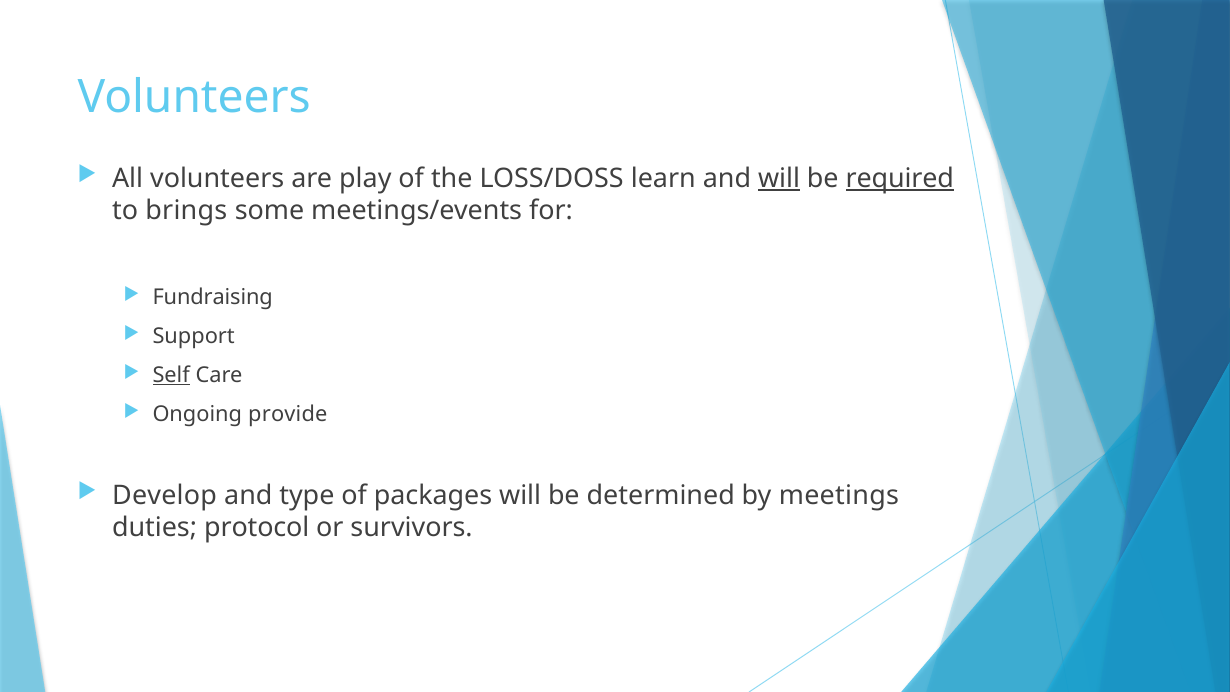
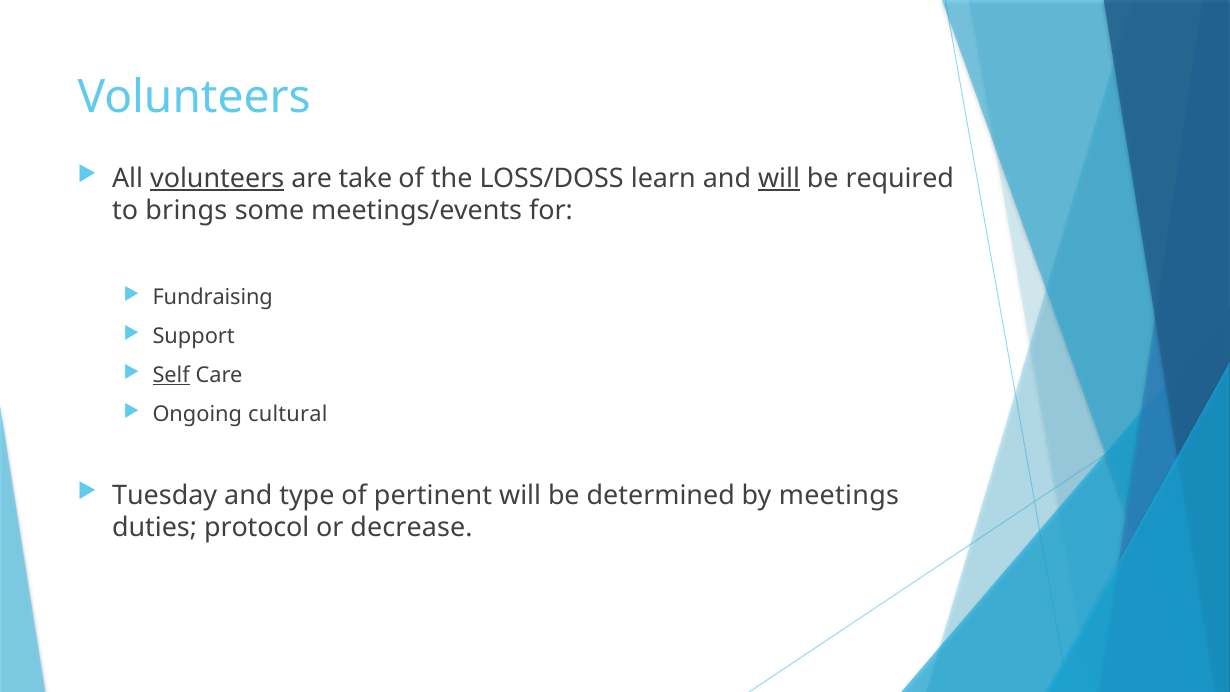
volunteers at (217, 178) underline: none -> present
play: play -> take
required underline: present -> none
provide: provide -> cultural
Develop: Develop -> Tuesday
packages: packages -> pertinent
survivors: survivors -> decrease
